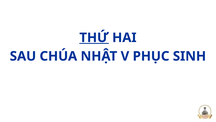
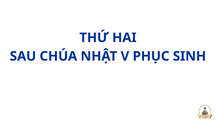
THỨ underline: present -> none
